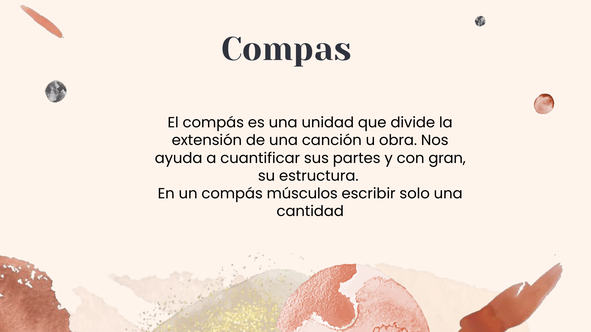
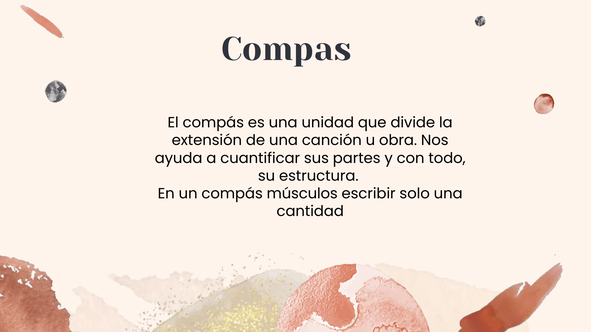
gran: gran -> todo
